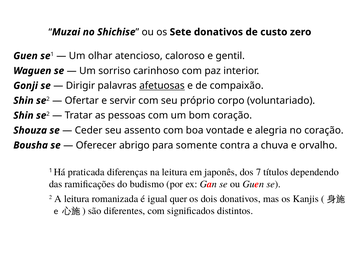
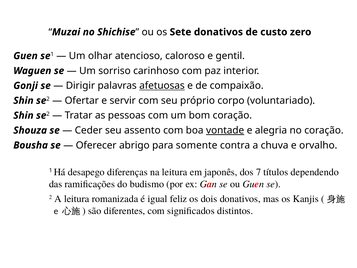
vontade underline: none -> present
praticada: praticada -> desapego
quer: quer -> feliz
